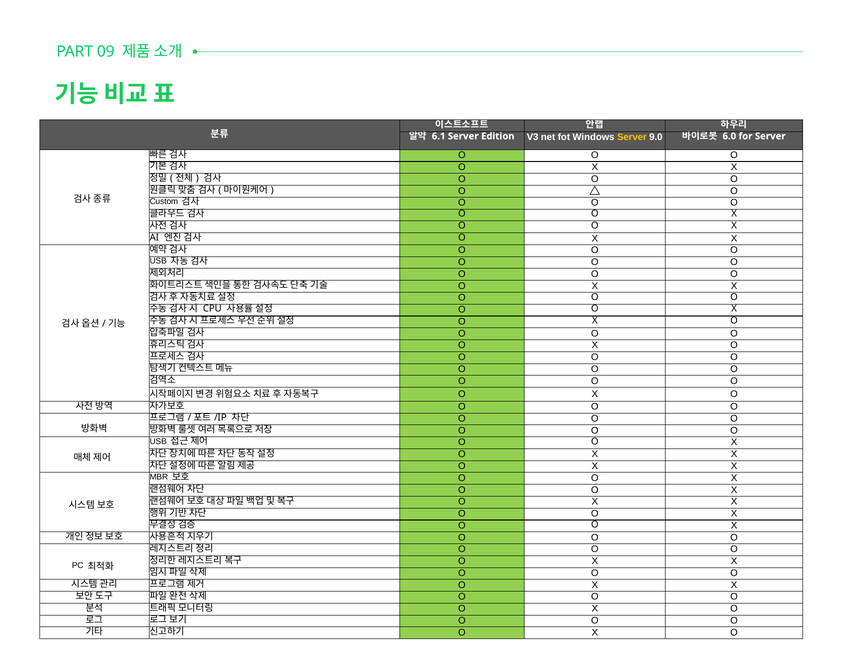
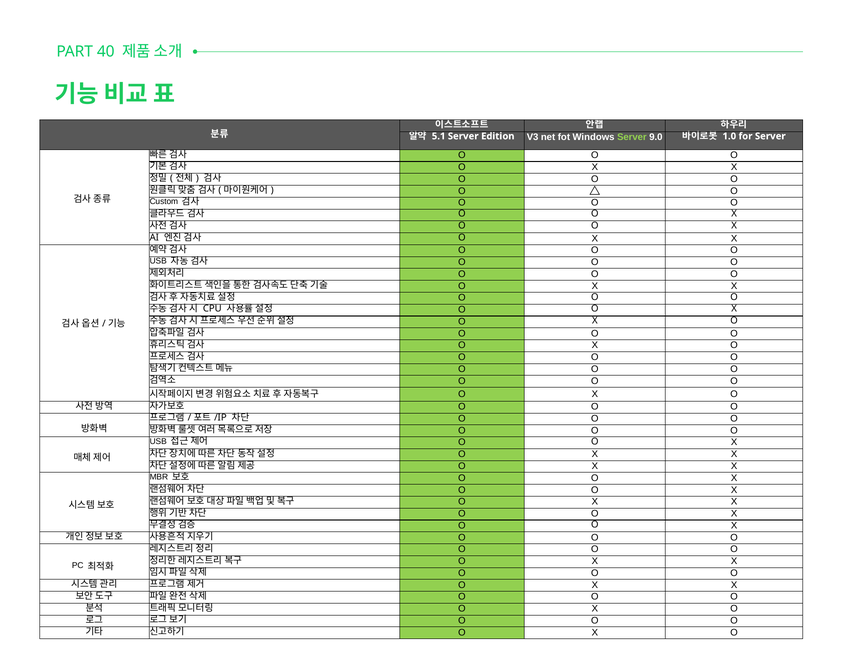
09: 09 -> 40
6.1: 6.1 -> 5.1
Server at (632, 137) colour: yellow -> light green
6.0: 6.0 -> 1.0
